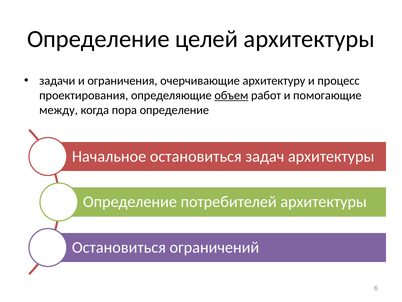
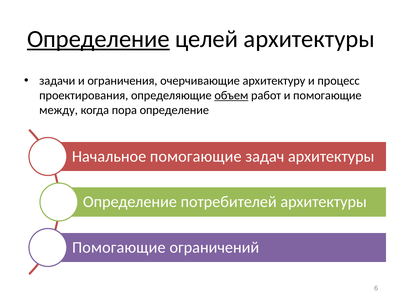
Определение at (98, 39) underline: none -> present
остановиться at (196, 156): остановиться -> помогающие
Остановиться at (119, 247): Остановиться -> Помогающие
